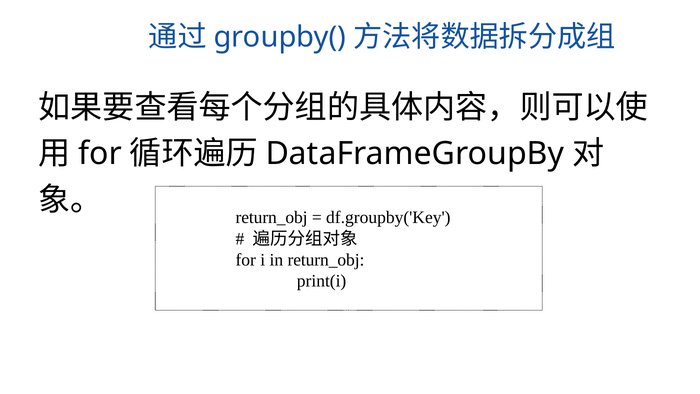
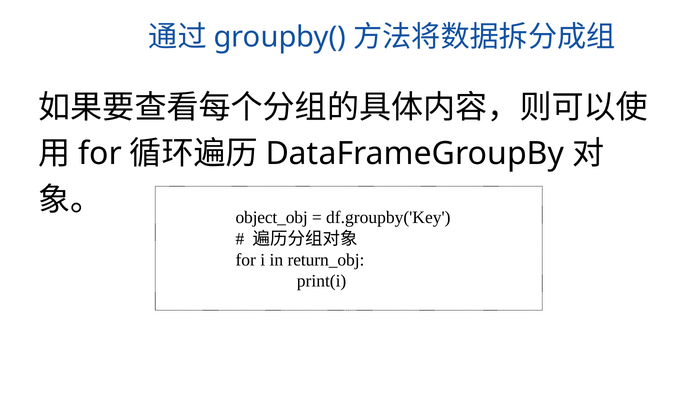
return_obj at (272, 218): return_obj -> object_obj
